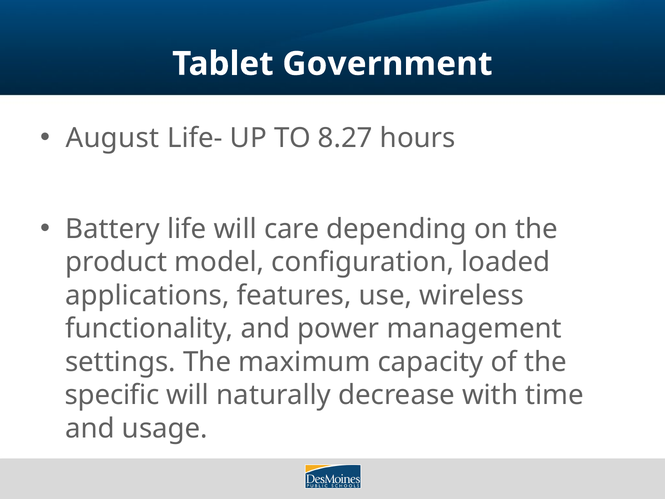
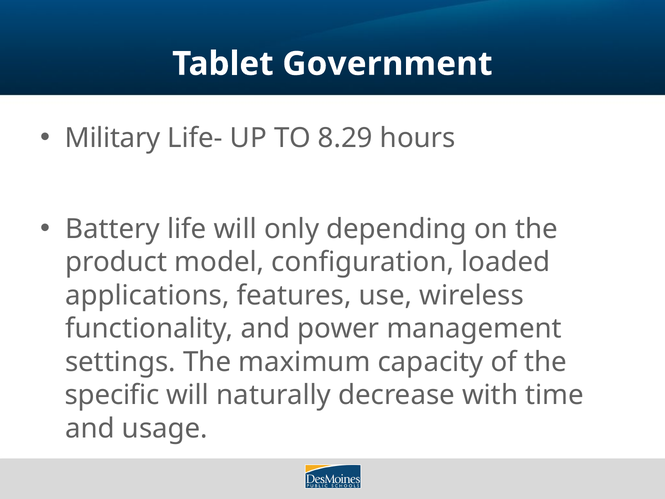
August: August -> Military
8.27: 8.27 -> 8.29
care: care -> only
